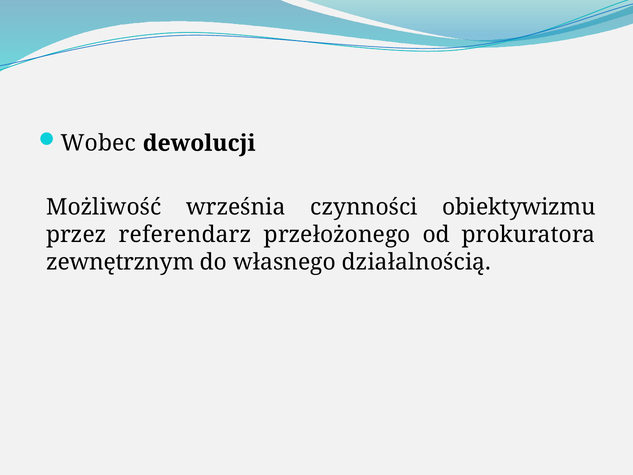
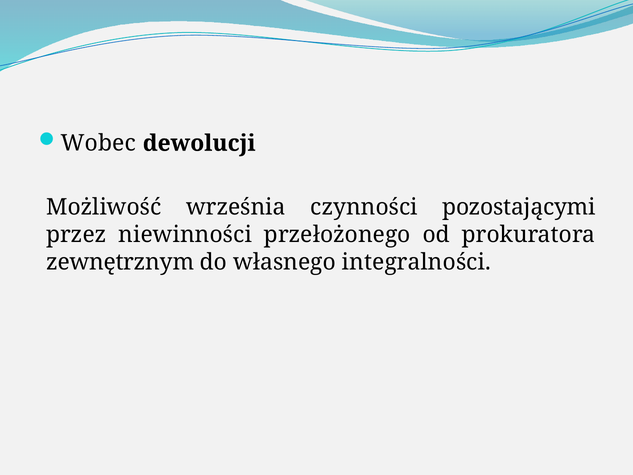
obiektywizmu: obiektywizmu -> pozostającymi
referendarz: referendarz -> niewinności
działalnością: działalnością -> integralności
